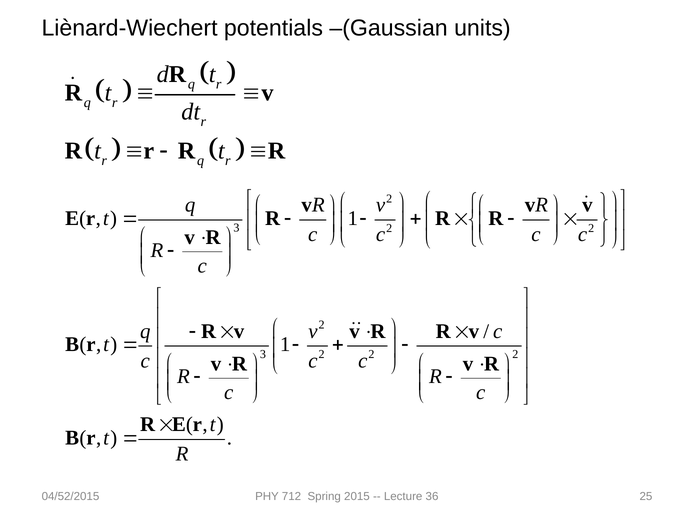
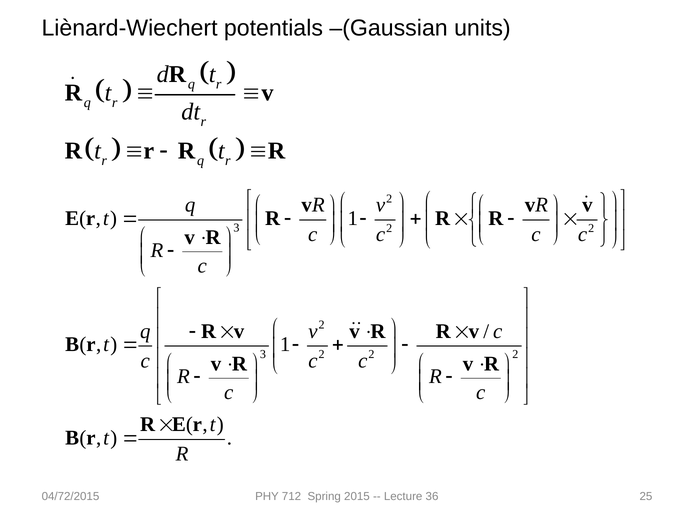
04/52/2015: 04/52/2015 -> 04/72/2015
